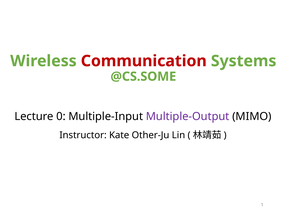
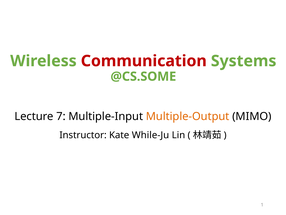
0: 0 -> 7
Multiple-Output colour: purple -> orange
Other-Ju: Other-Ju -> While-Ju
